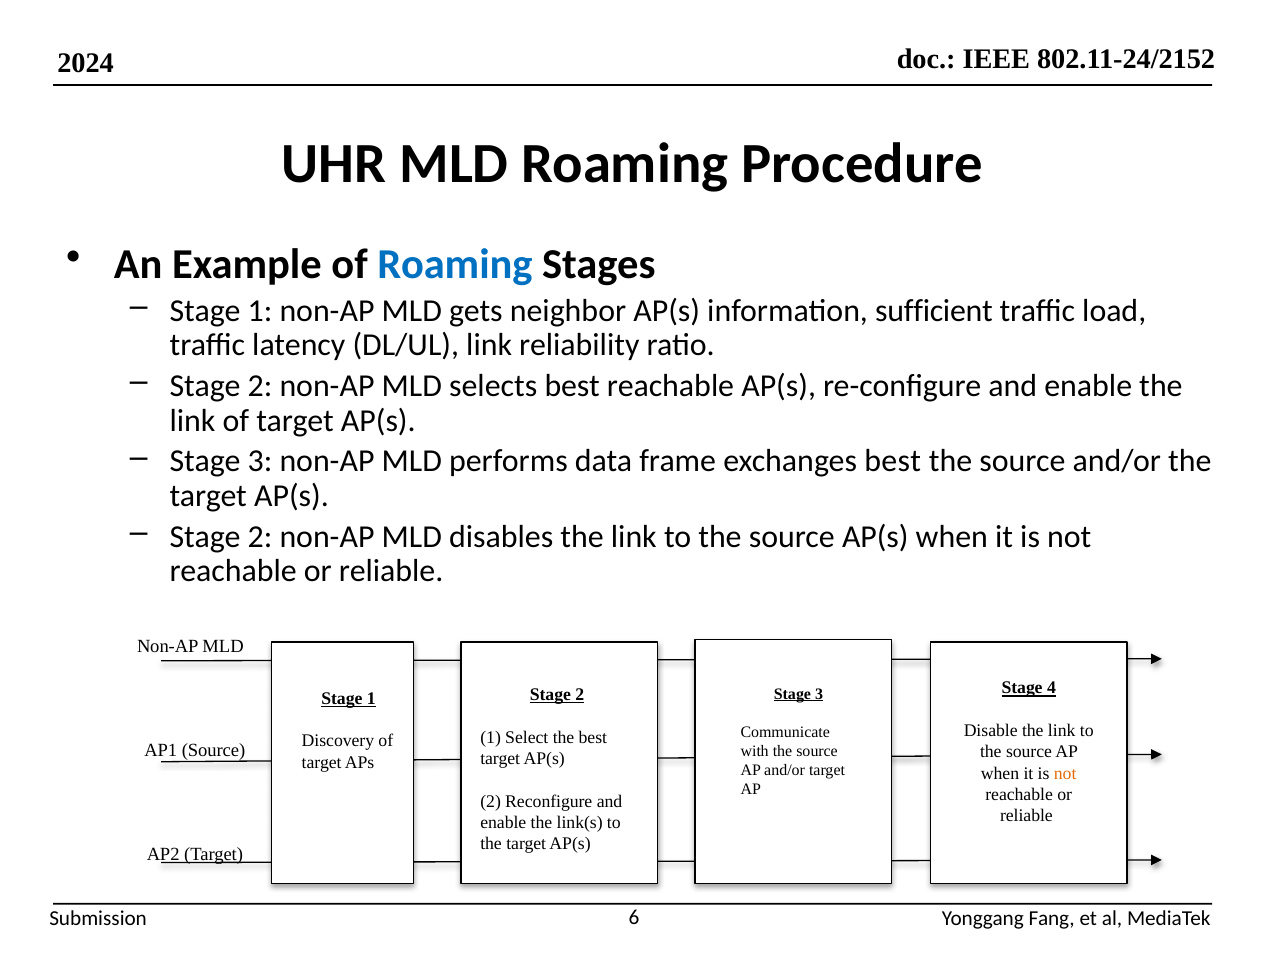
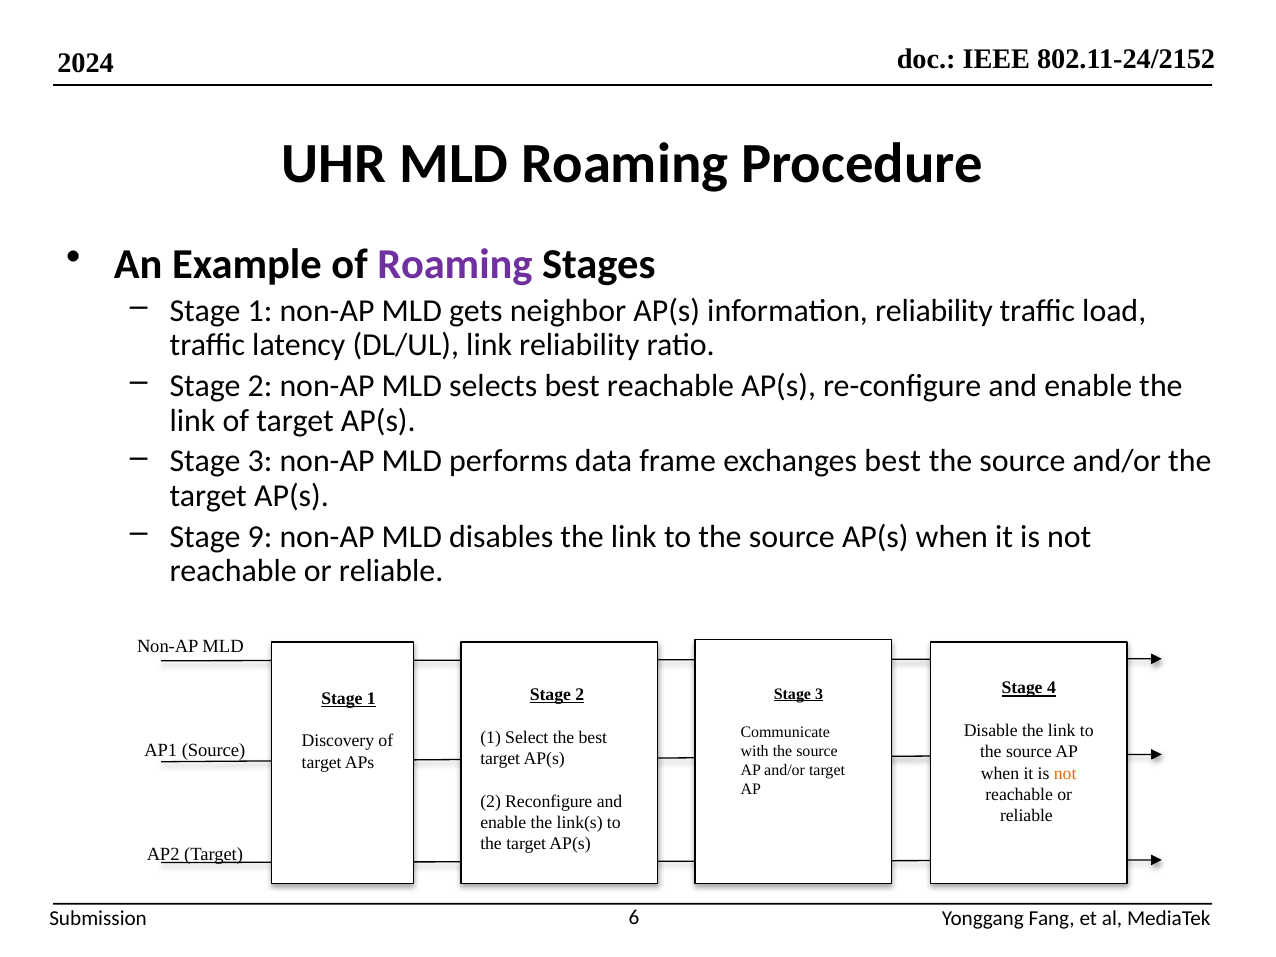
Roaming at (455, 264) colour: blue -> purple
information sufficient: sufficient -> reliability
2 at (260, 537): 2 -> 9
